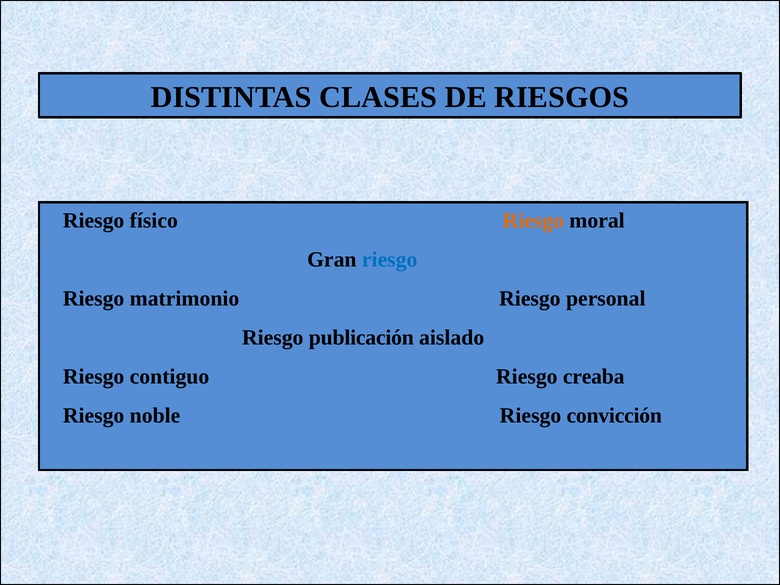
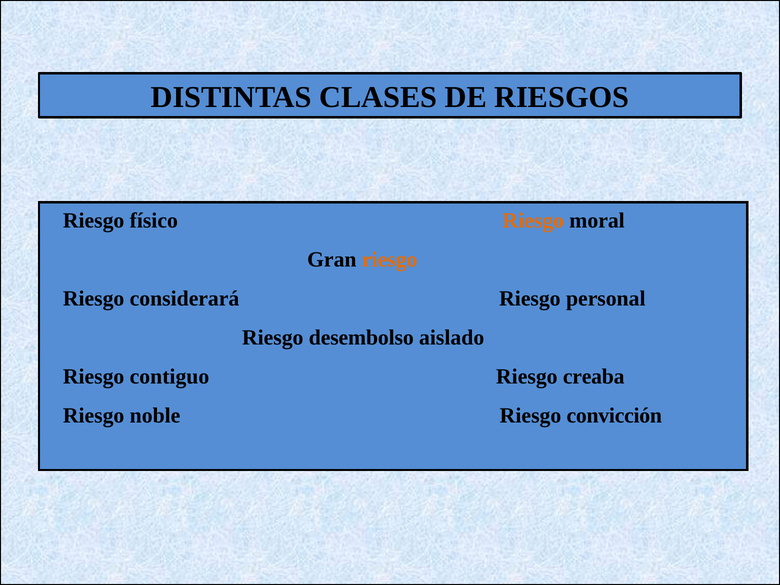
riesgo at (390, 260) colour: blue -> orange
matrimonio: matrimonio -> considerará
publicación: publicación -> desembolso
